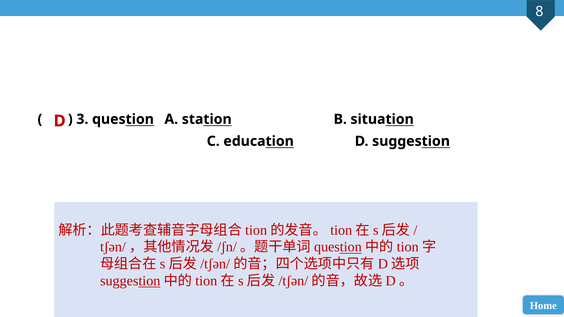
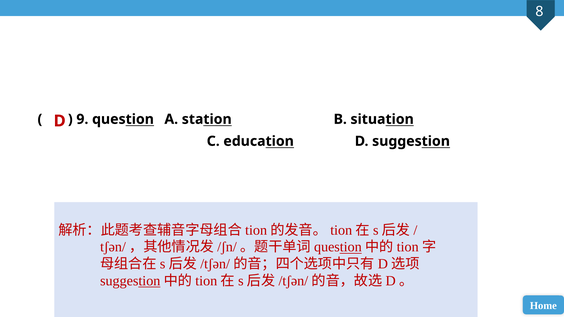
3: 3 -> 9
